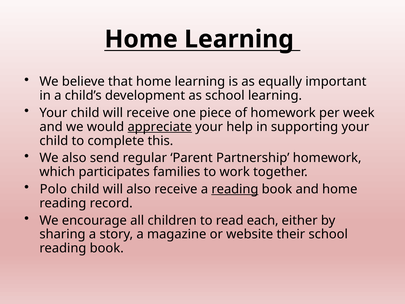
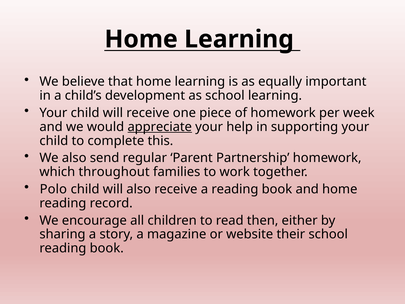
participates: participates -> throughout
reading at (235, 189) underline: present -> none
each: each -> then
